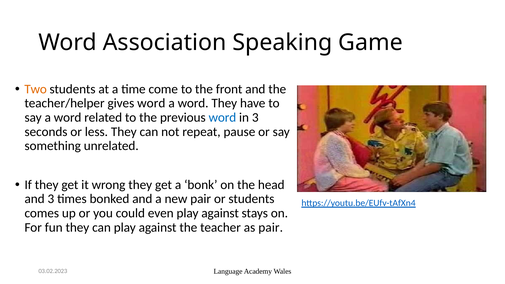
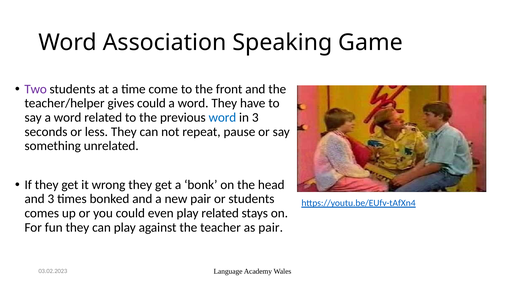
Two colour: orange -> purple
gives word: word -> could
even play against: against -> related
